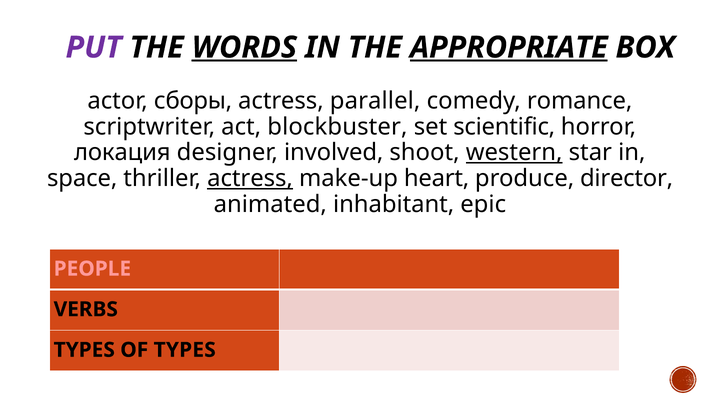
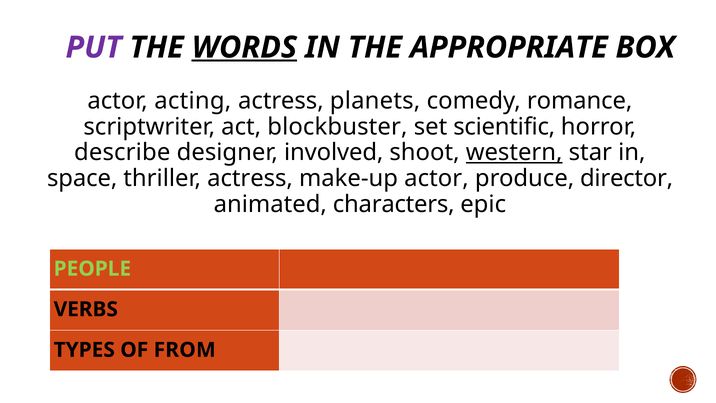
APPROPRIATE underline: present -> none
сборы: сборы -> acting
parallel: parallel -> planets
локация: локация -> describe
actress at (250, 178) underline: present -> none
make-up heart: heart -> actor
inhabitant: inhabitant -> characters
PEOPLE colour: pink -> light green
OF TYPES: TYPES -> FROM
